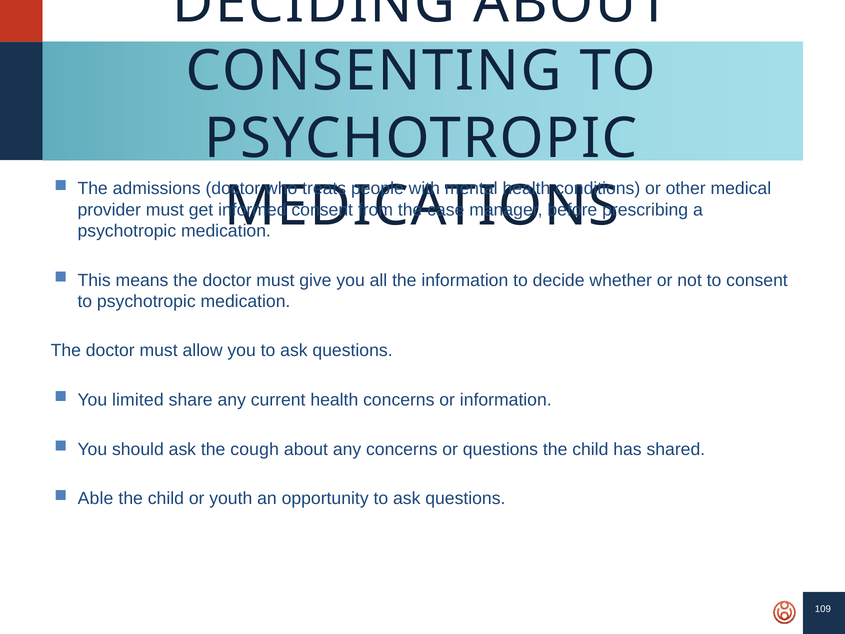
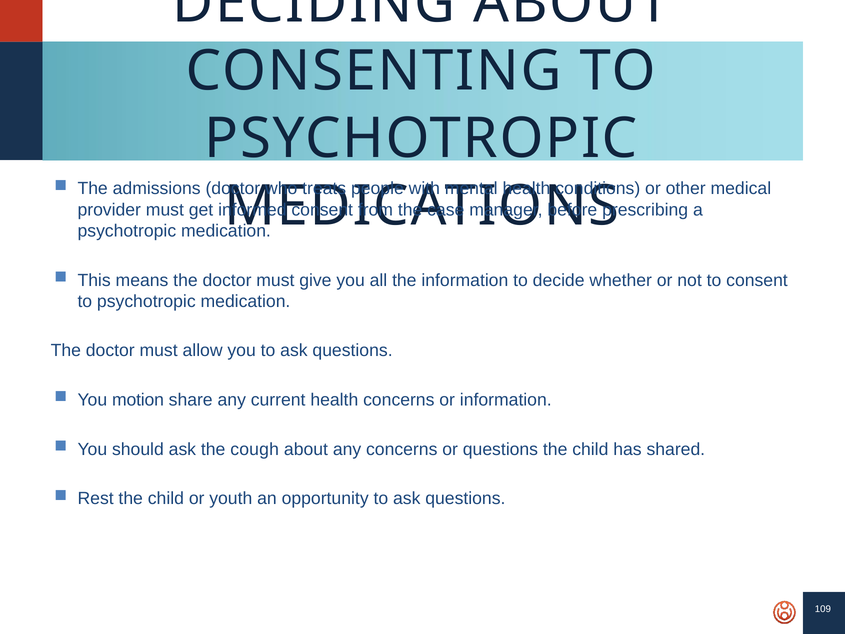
limited: limited -> motion
Able: Able -> Rest
